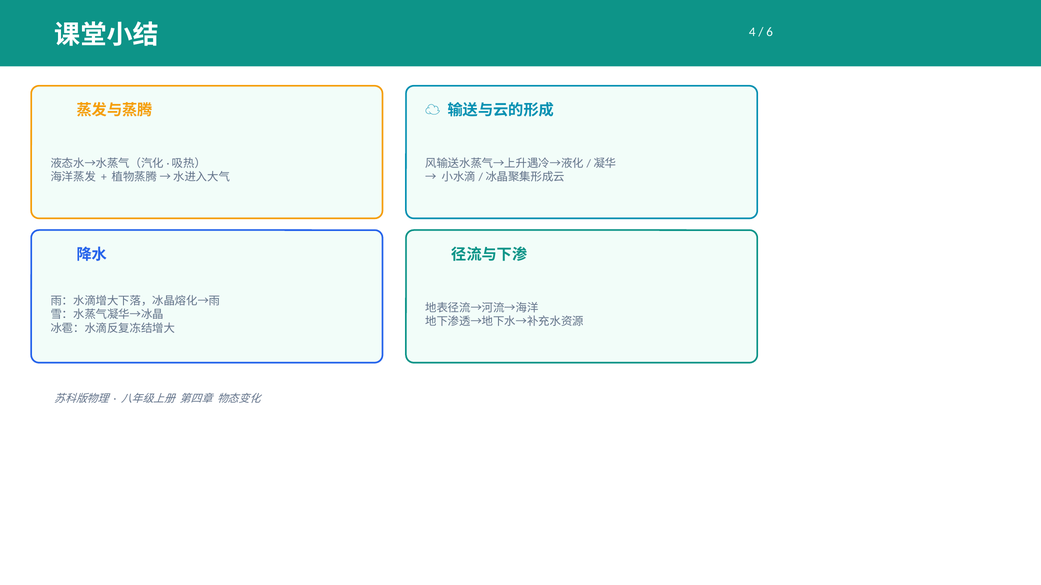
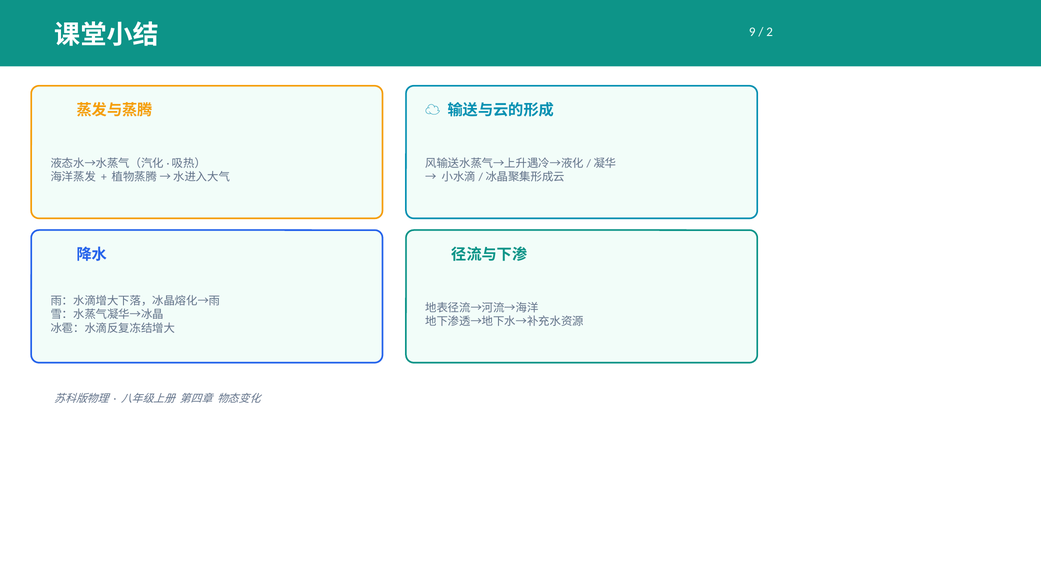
4: 4 -> 9
6: 6 -> 2
